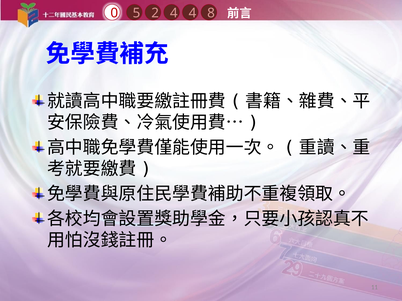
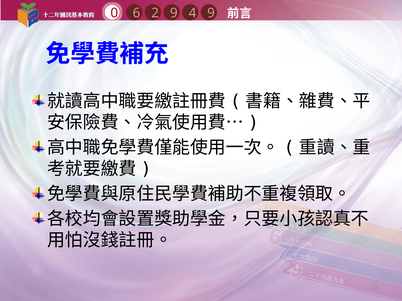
5: 5 -> 6
2 4: 4 -> 9
4 8: 8 -> 9
